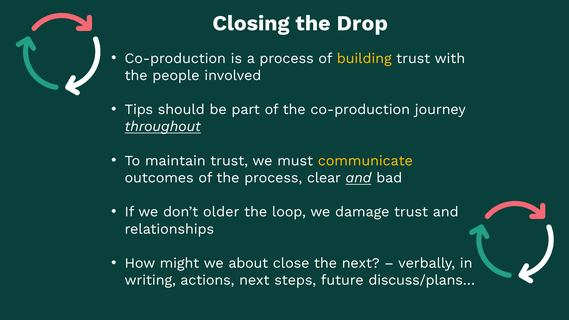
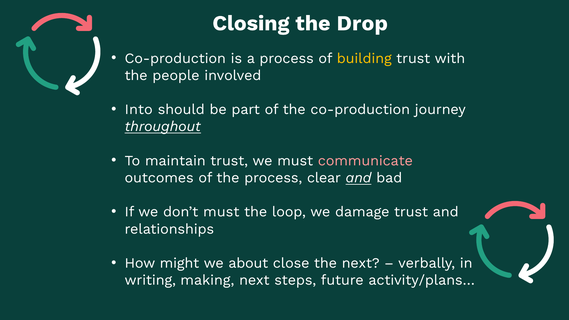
Tips: Tips -> Into
communicate colour: yellow -> pink
don’t older: older -> must
actions: actions -> making
discuss/plans…: discuss/plans… -> activity/plans…
